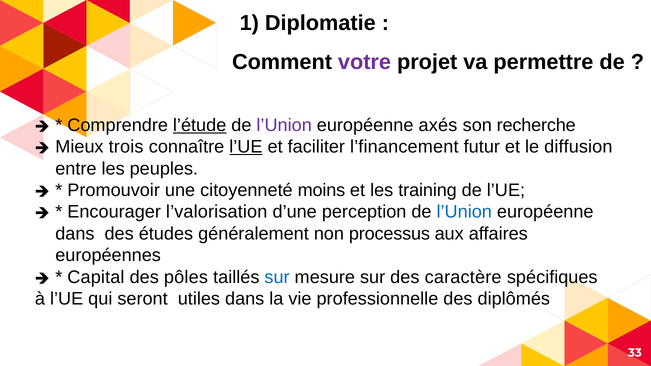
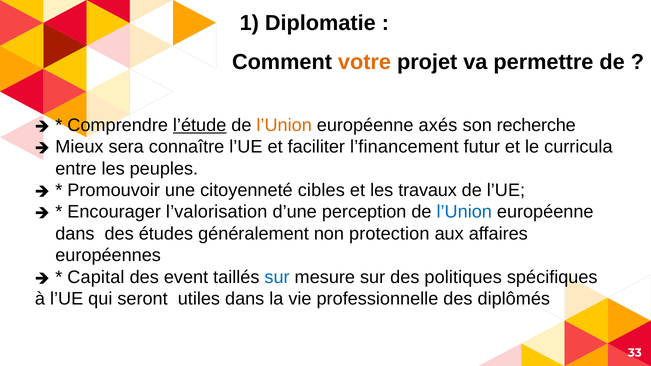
votre colour: purple -> orange
l’Union at (284, 125) colour: purple -> orange
trois: trois -> sera
l’UE at (246, 147) underline: present -> none
diffusion: diffusion -> curricula
moins: moins -> cibles
training: training -> travaux
processus: processus -> protection
pôles: pôles -> event
caractère: caractère -> politiques
